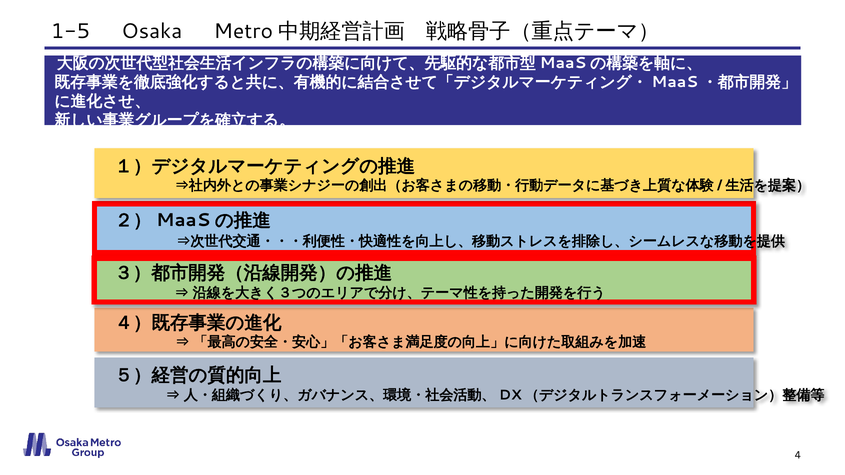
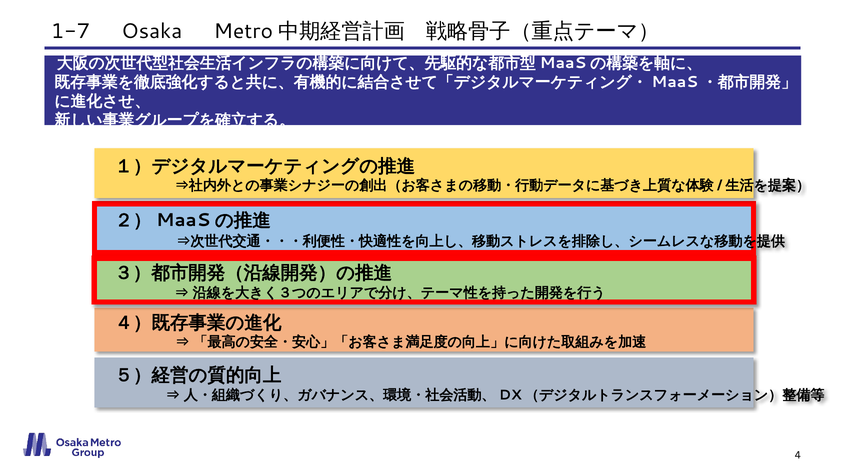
1-5: 1-5 -> 1-7
